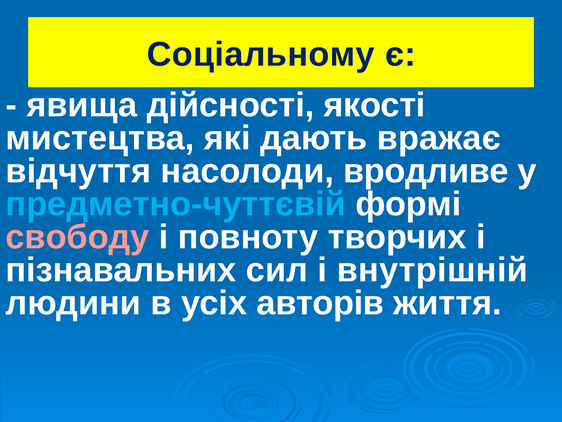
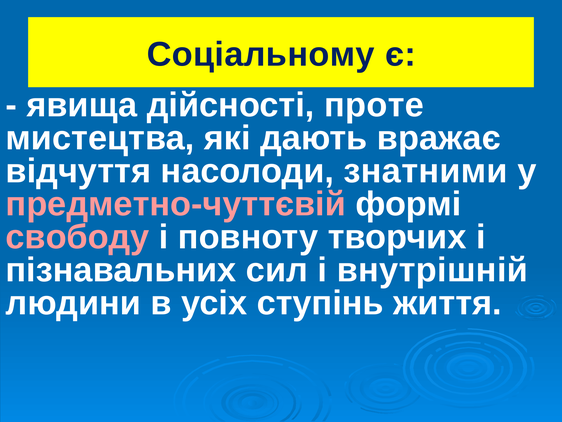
якості: якості -> проте
вродливе: вродливе -> знатними
предметно-чуттєвій colour: light blue -> pink
авторів: авторів -> ступінь
